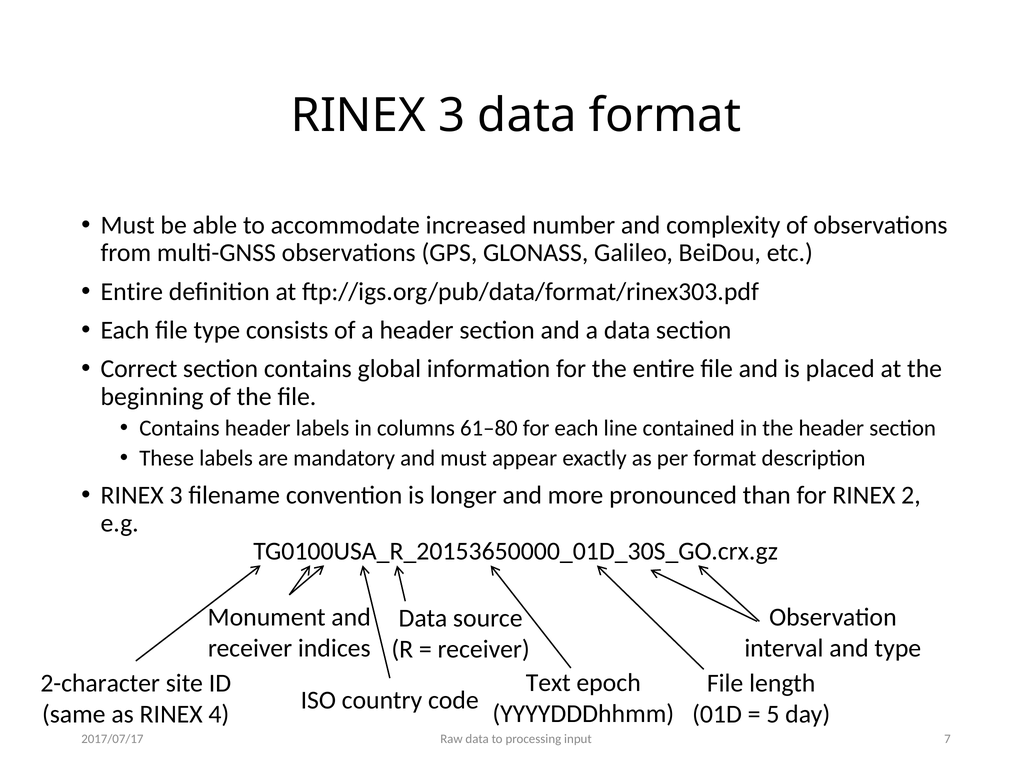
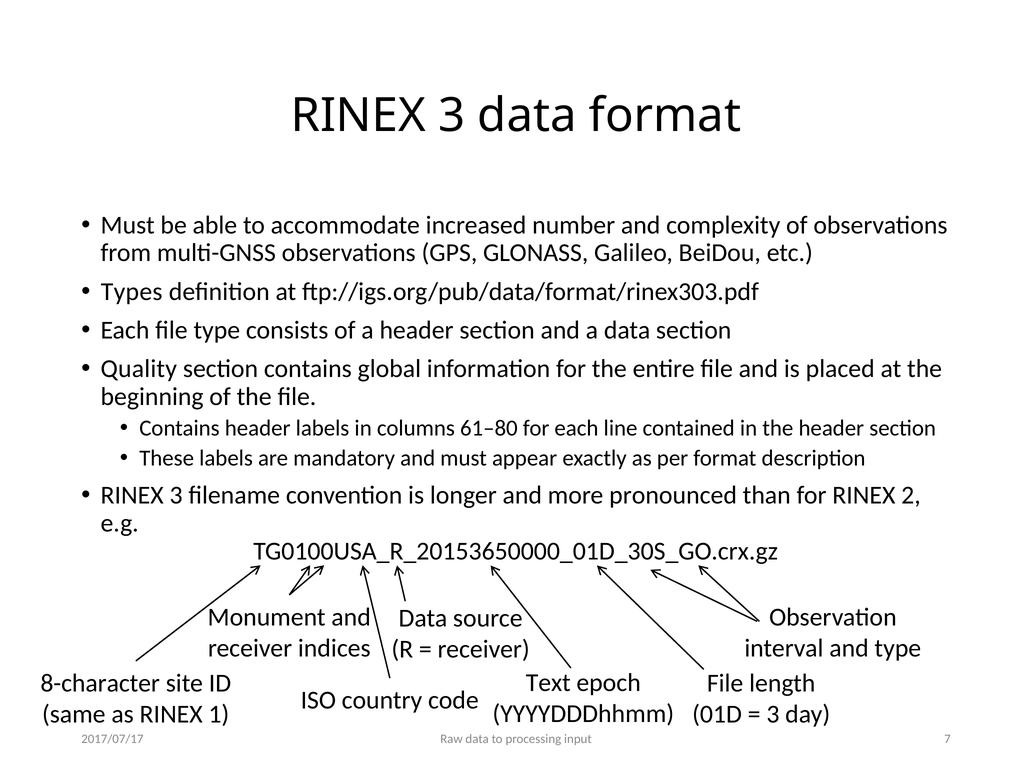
Entire at (132, 291): Entire -> Types
Correct: Correct -> Quality
2-character: 2-character -> 8-character
4: 4 -> 1
5 at (773, 714): 5 -> 3
